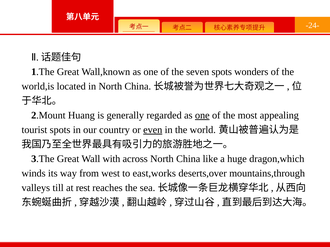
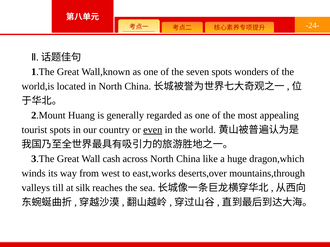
one at (202, 116) underline: present -> none
with: with -> cash
rest: rest -> silk
